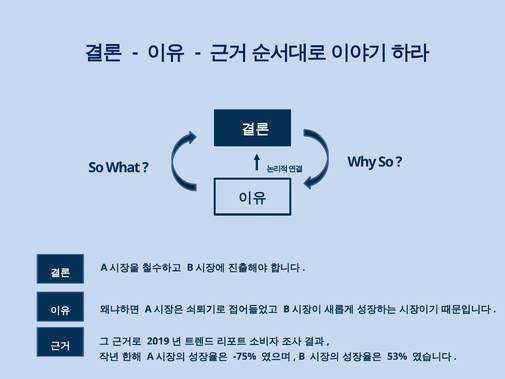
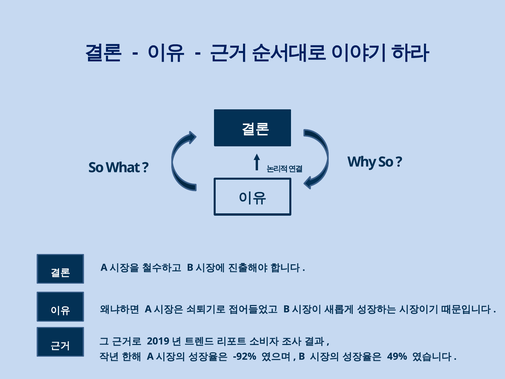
-75%: -75% -> -92%
53%: 53% -> 49%
